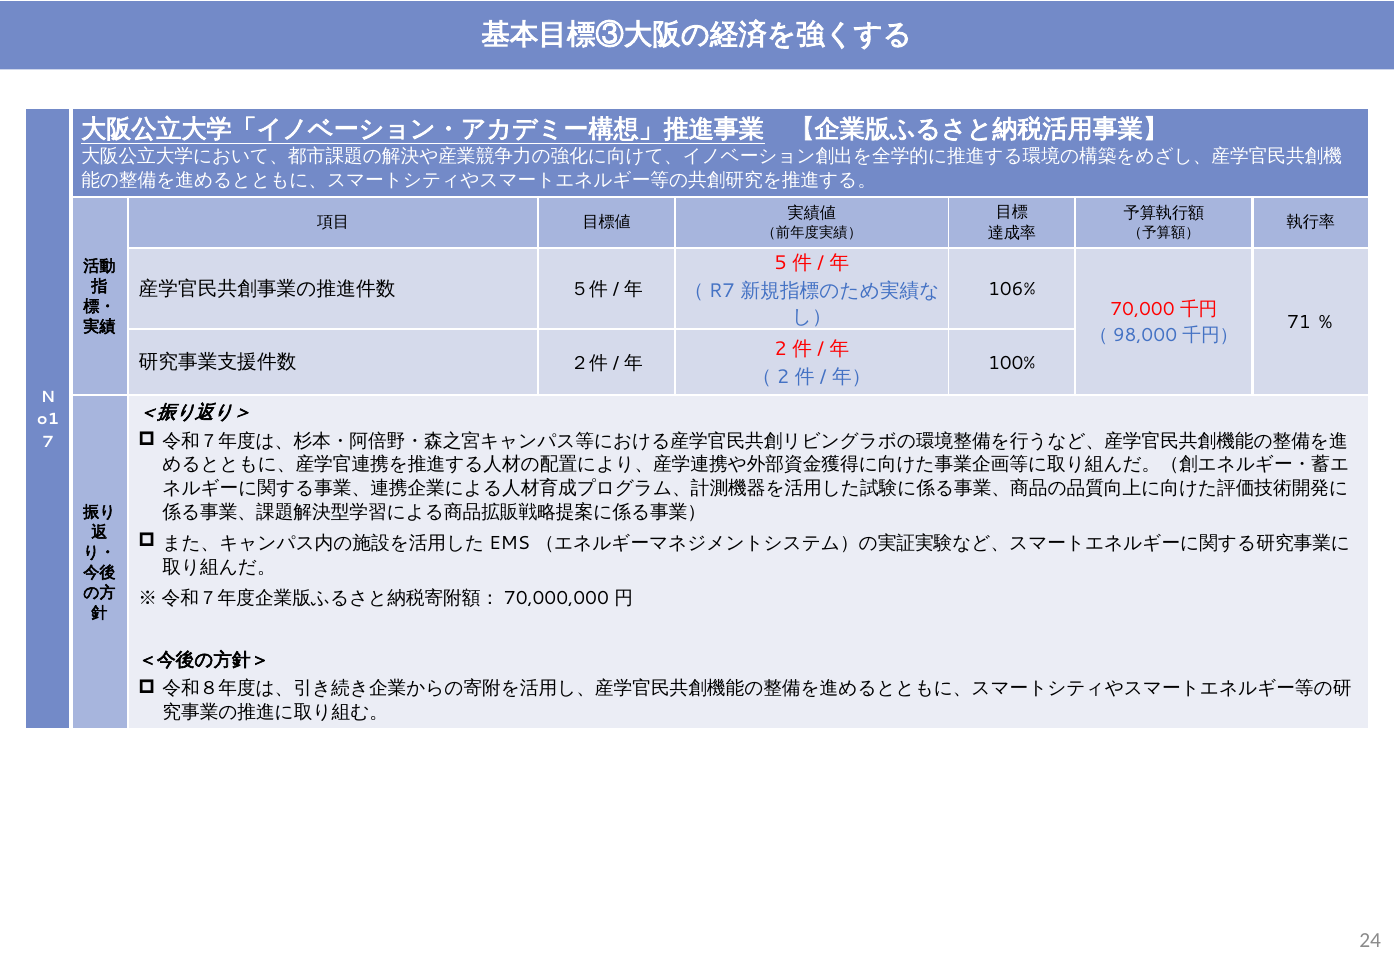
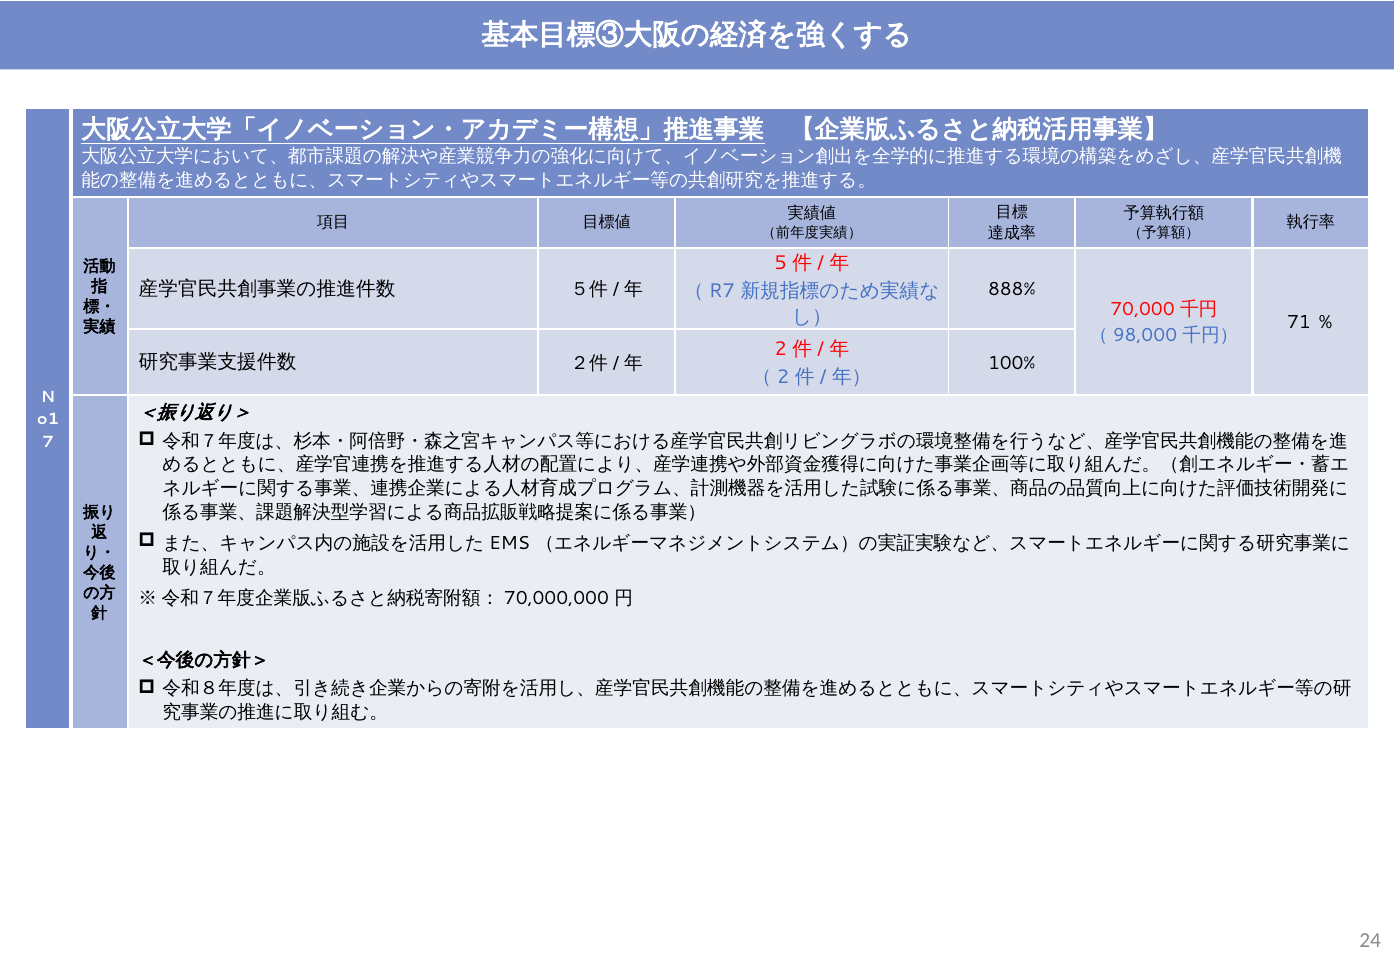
106%: 106% -> 888%
